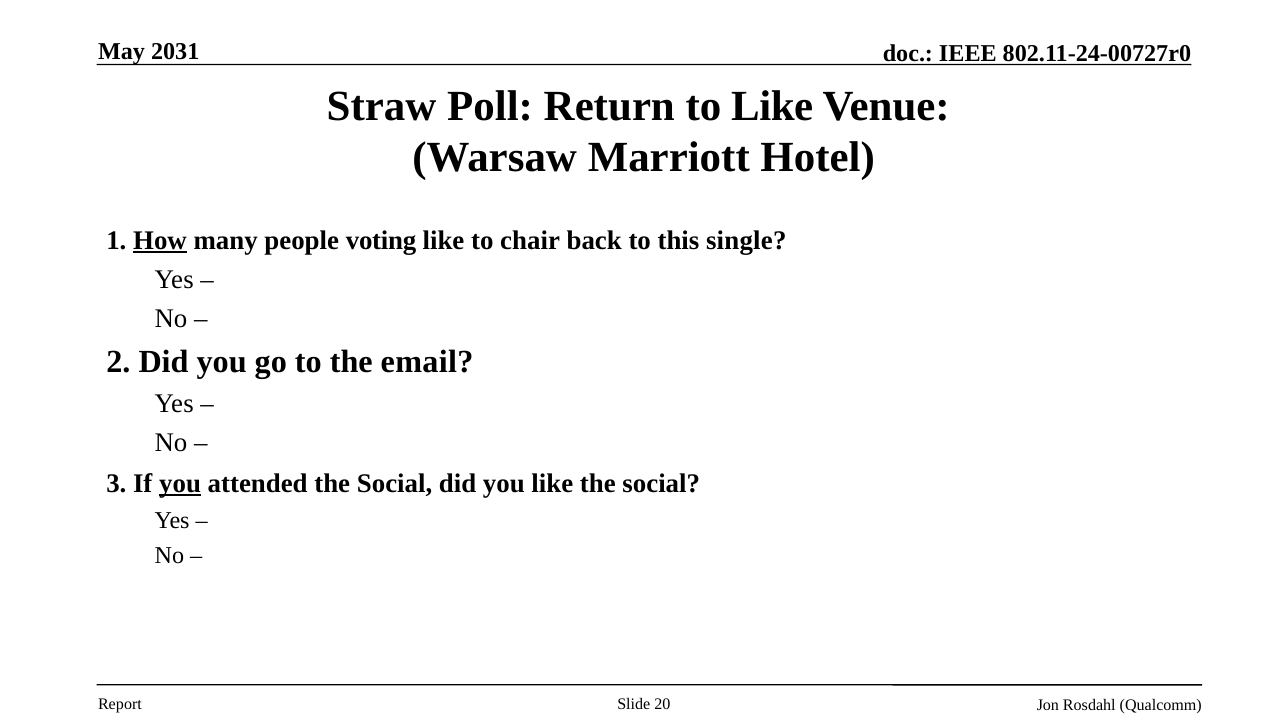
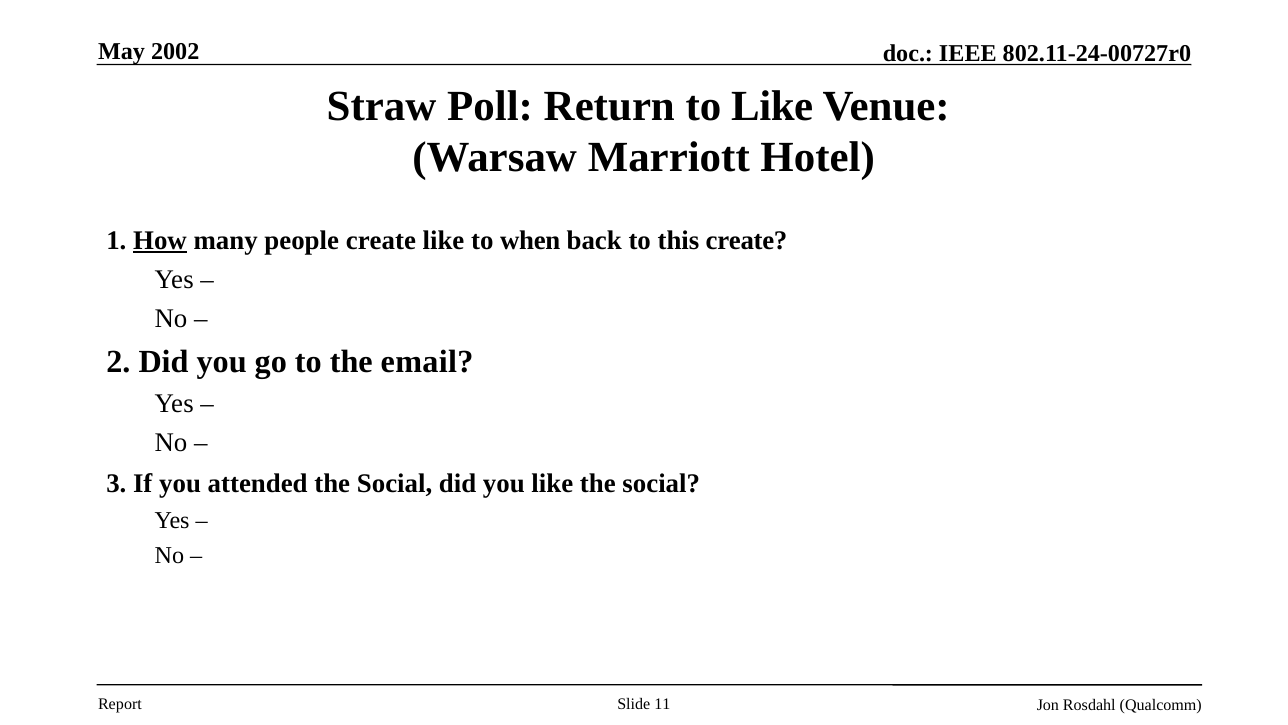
2031: 2031 -> 2002
people voting: voting -> create
chair: chair -> when
this single: single -> create
you at (180, 483) underline: present -> none
20: 20 -> 11
